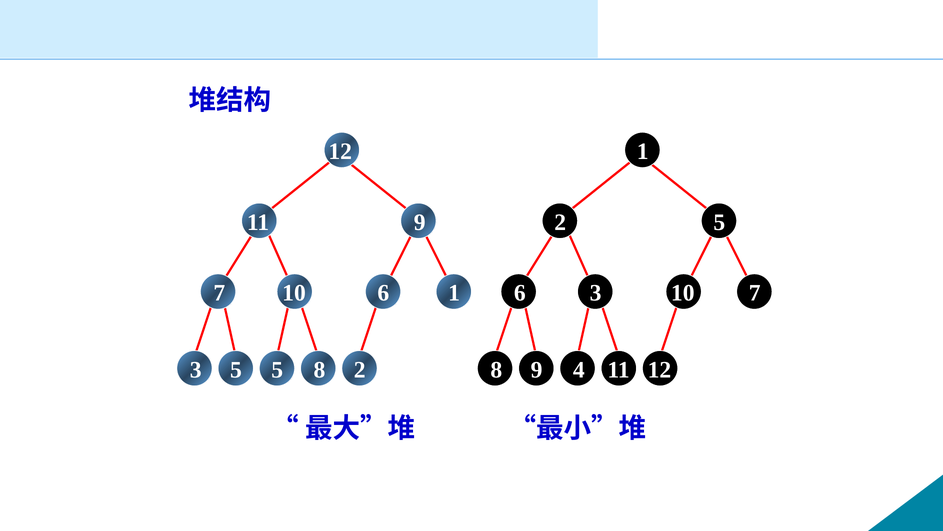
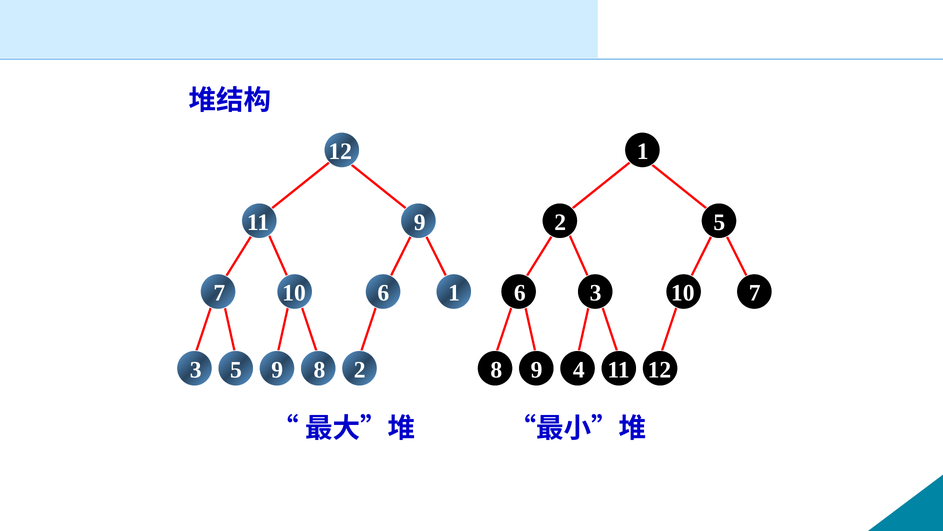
5 5: 5 -> 9
